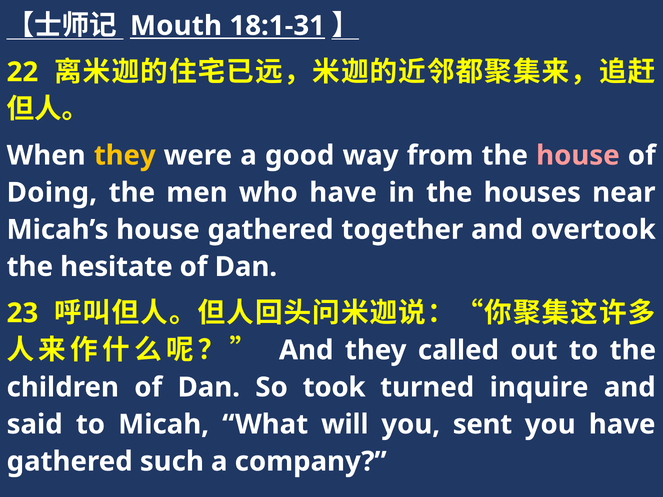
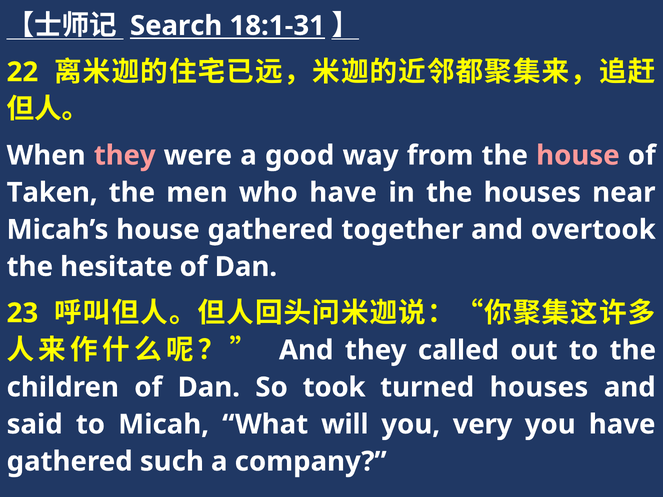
Mouth: Mouth -> Search
they at (125, 156) colour: yellow -> pink
Doing: Doing -> Taken
turned inquire: inquire -> houses
sent: sent -> very
